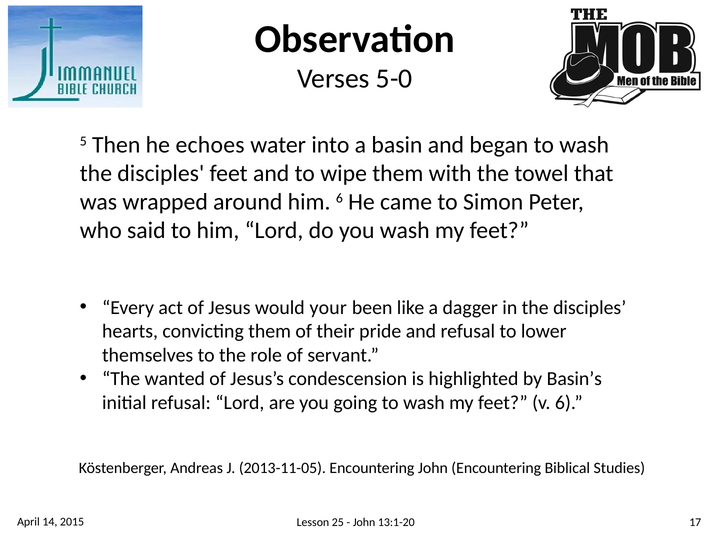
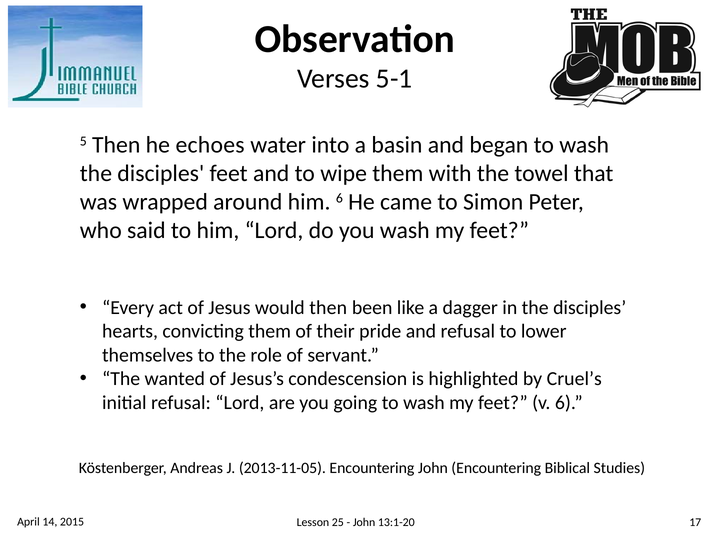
5-0: 5-0 -> 5-1
would your: your -> then
Basin’s: Basin’s -> Cruel’s
